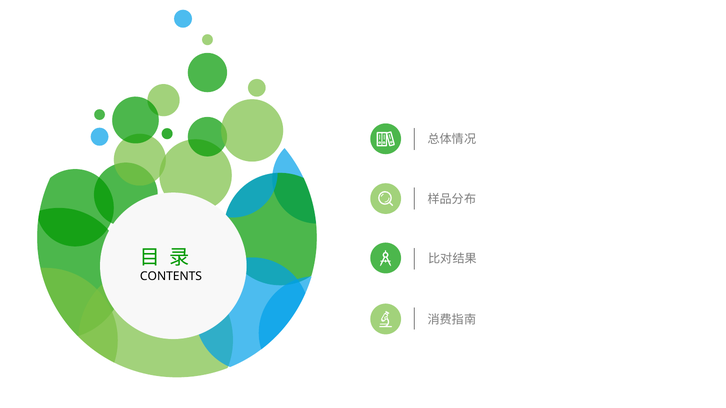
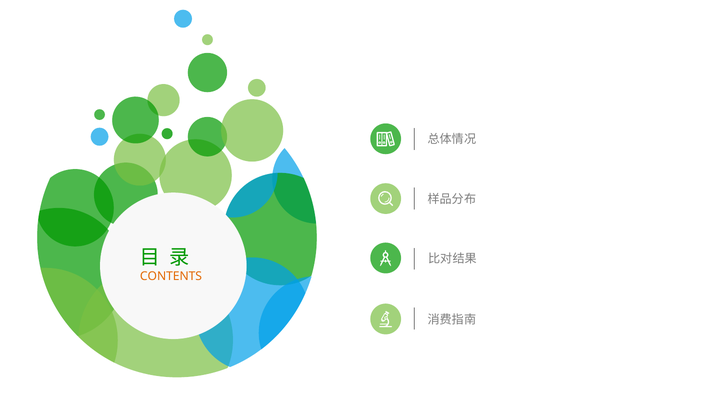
CONTENTS colour: black -> orange
